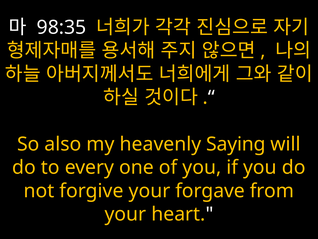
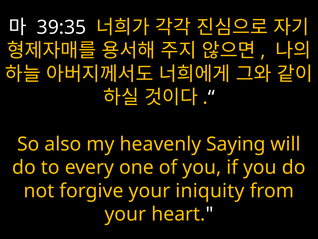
98:35: 98:35 -> 39:35
forgave: forgave -> iniquity
